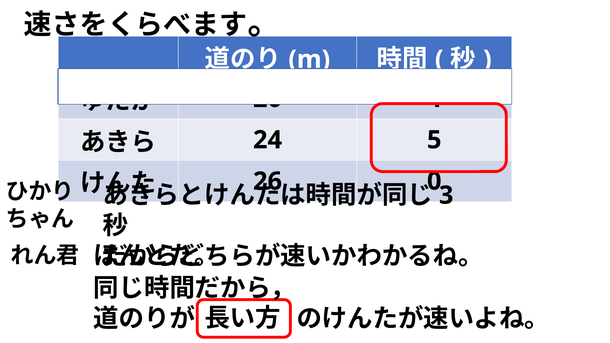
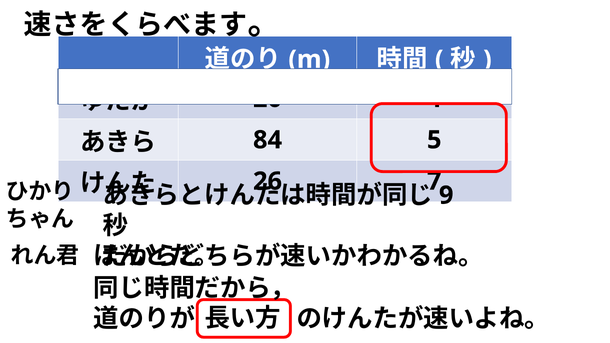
24: 24 -> 84
0: 0 -> 7
3: 3 -> 9
